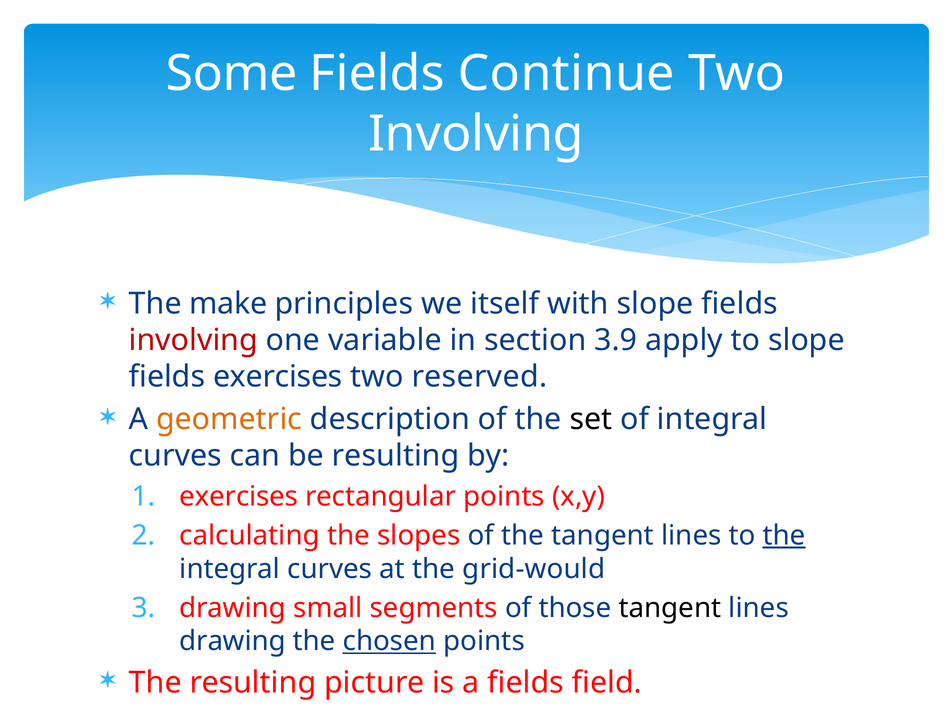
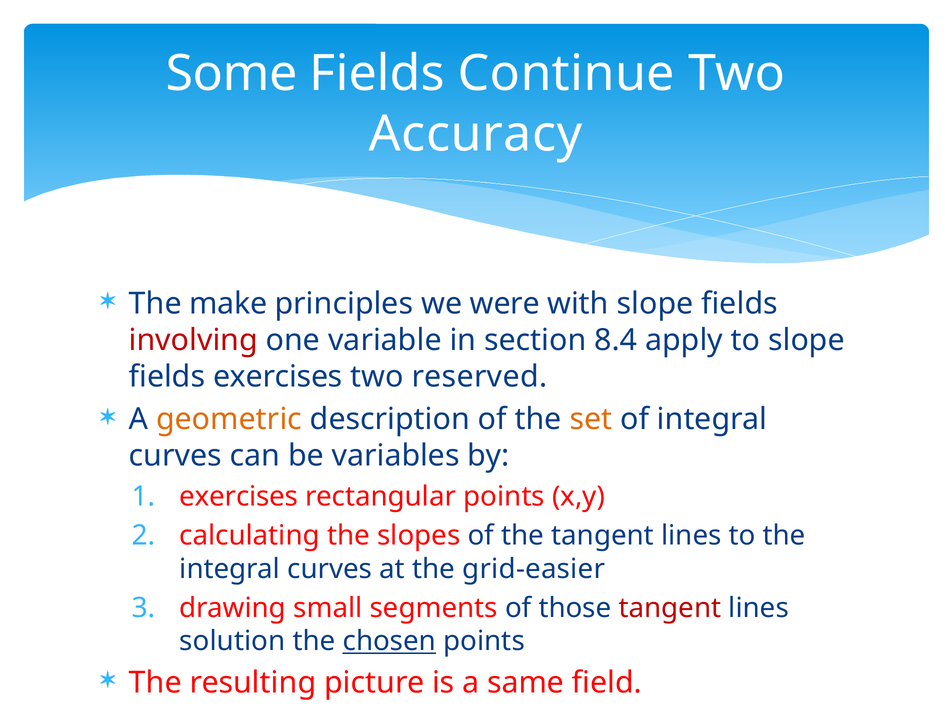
Involving at (476, 134): Involving -> Accuracy
itself: itself -> were
3.9: 3.9 -> 8.4
set colour: black -> orange
be resulting: resulting -> variables
the at (784, 536) underline: present -> none
grid-would: grid-would -> grid-easier
tangent at (670, 608) colour: black -> red
drawing at (233, 641): drawing -> solution
a fields: fields -> same
